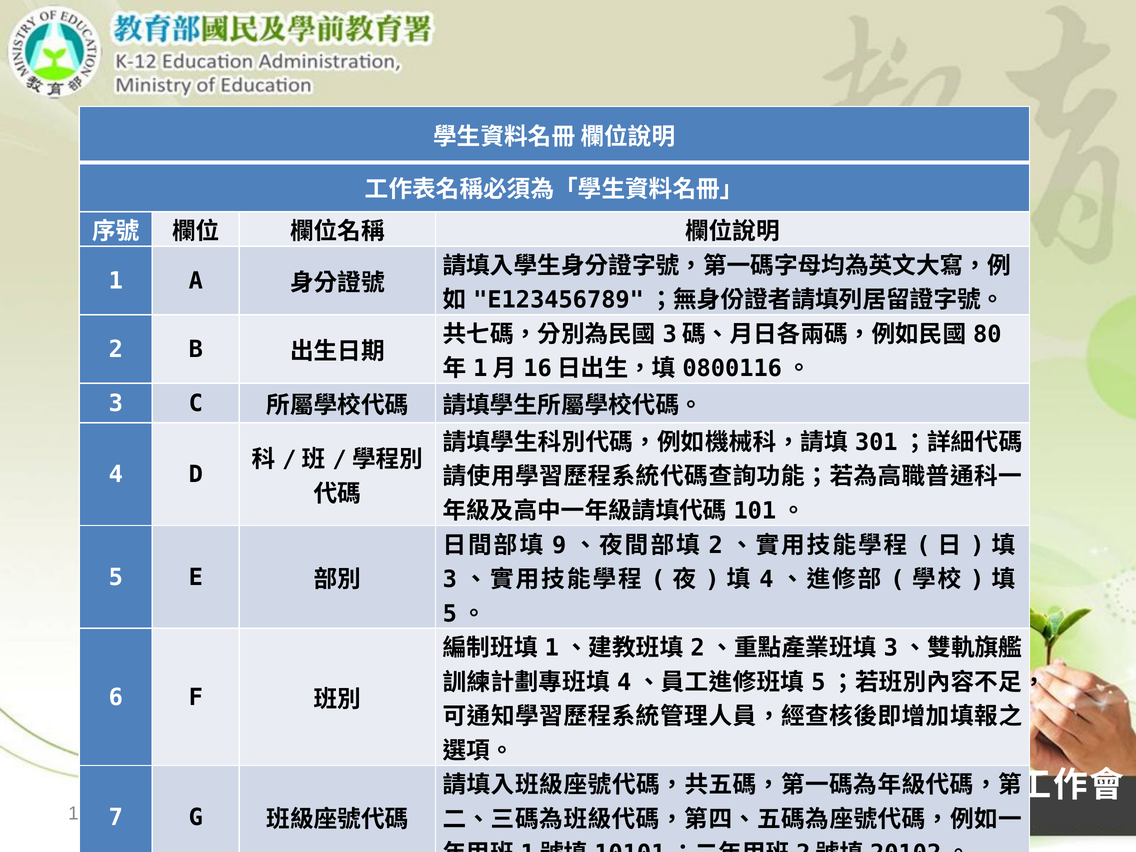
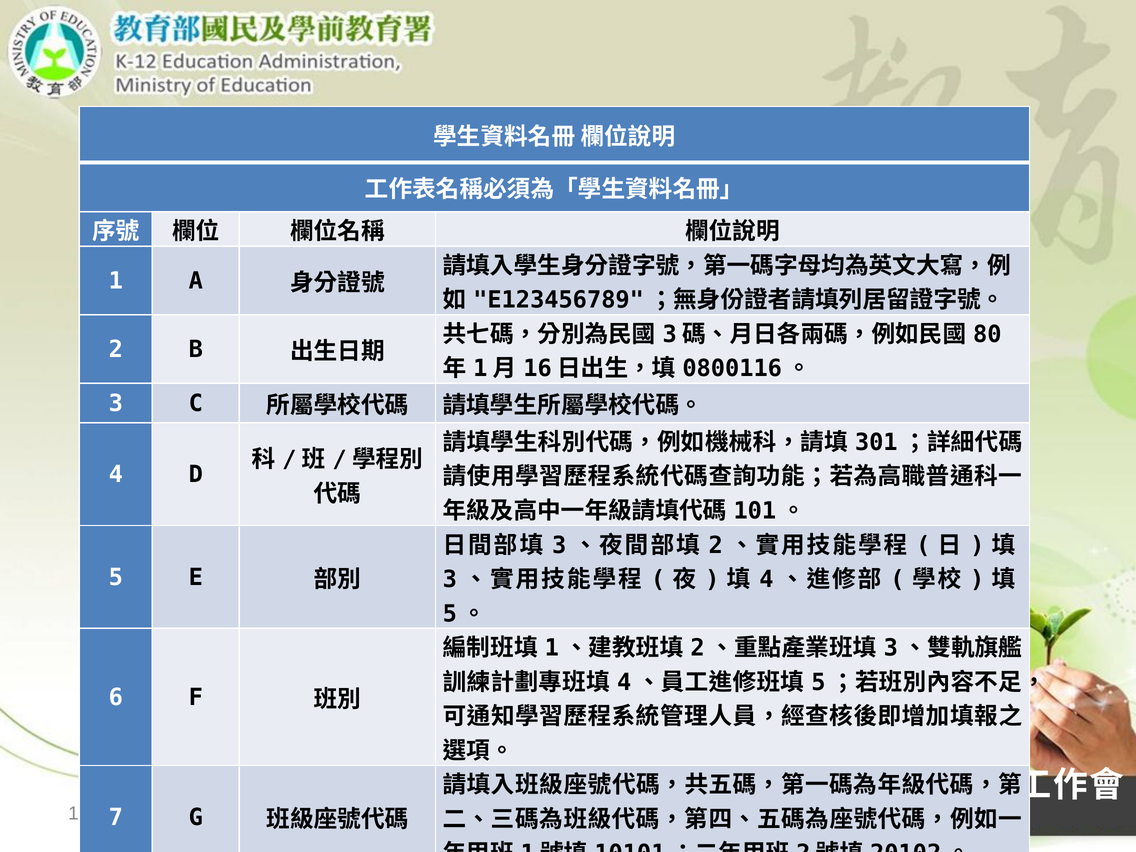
9 at (559, 545): 9 -> 3
